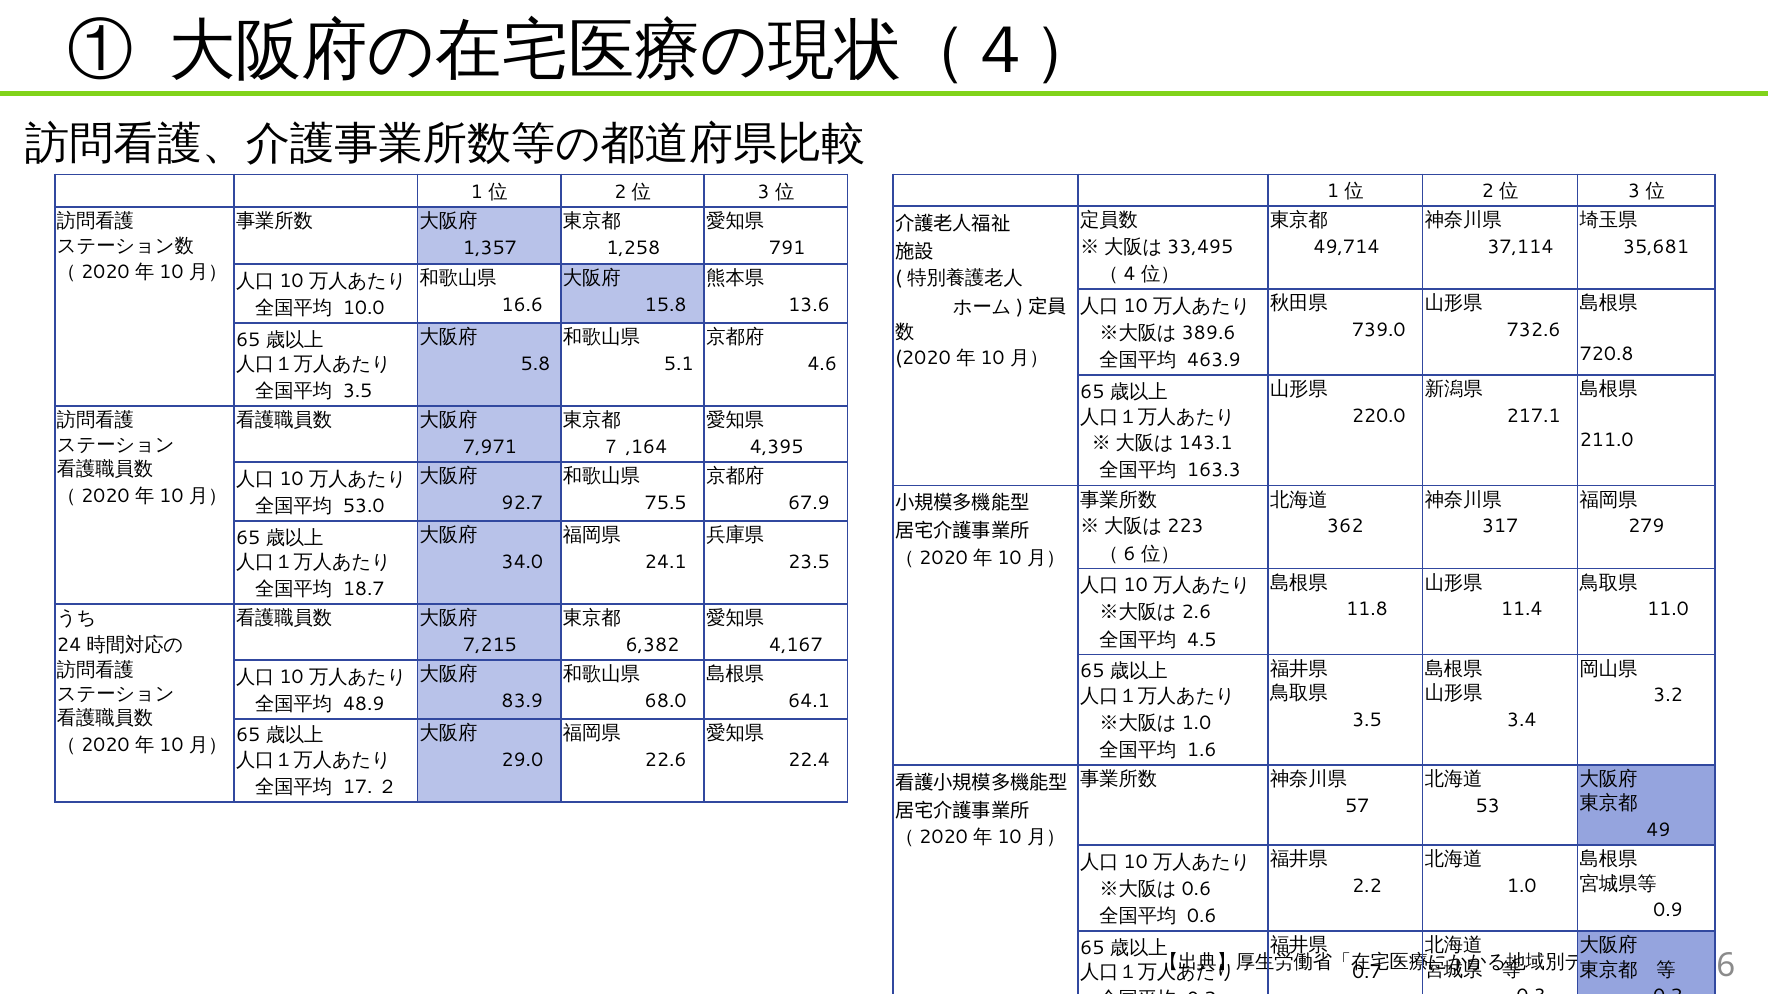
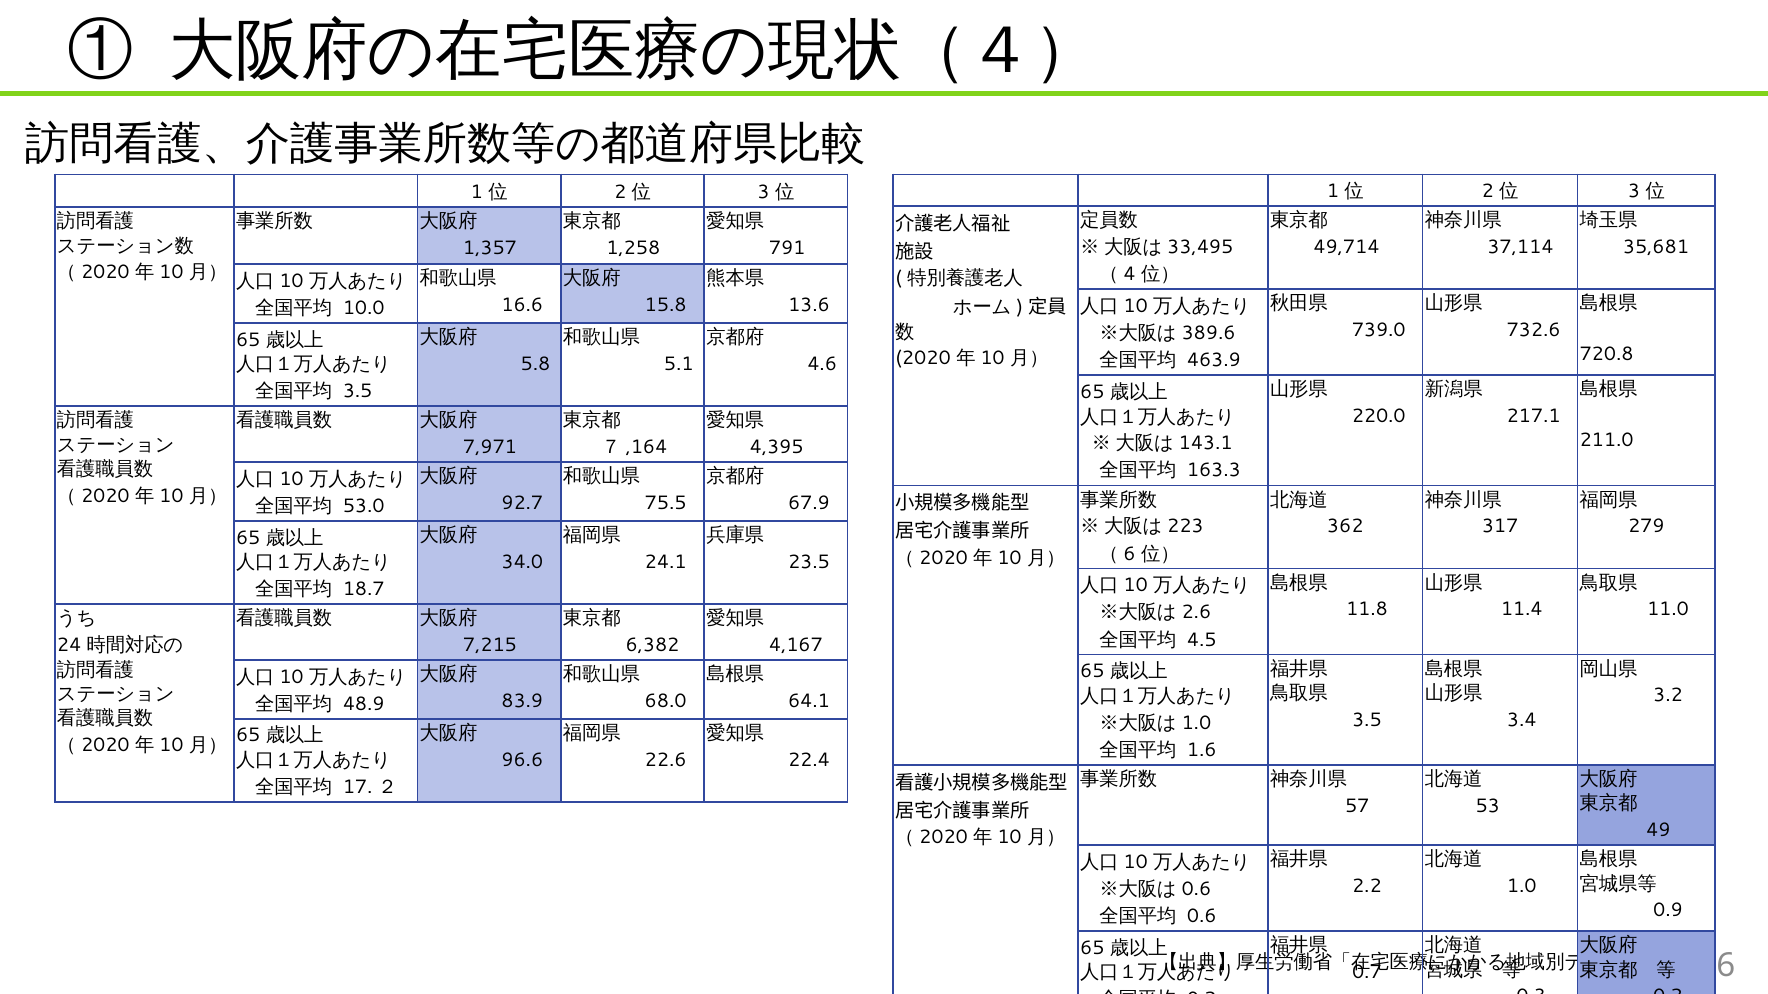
29.0: 29.0 -> 96.6
